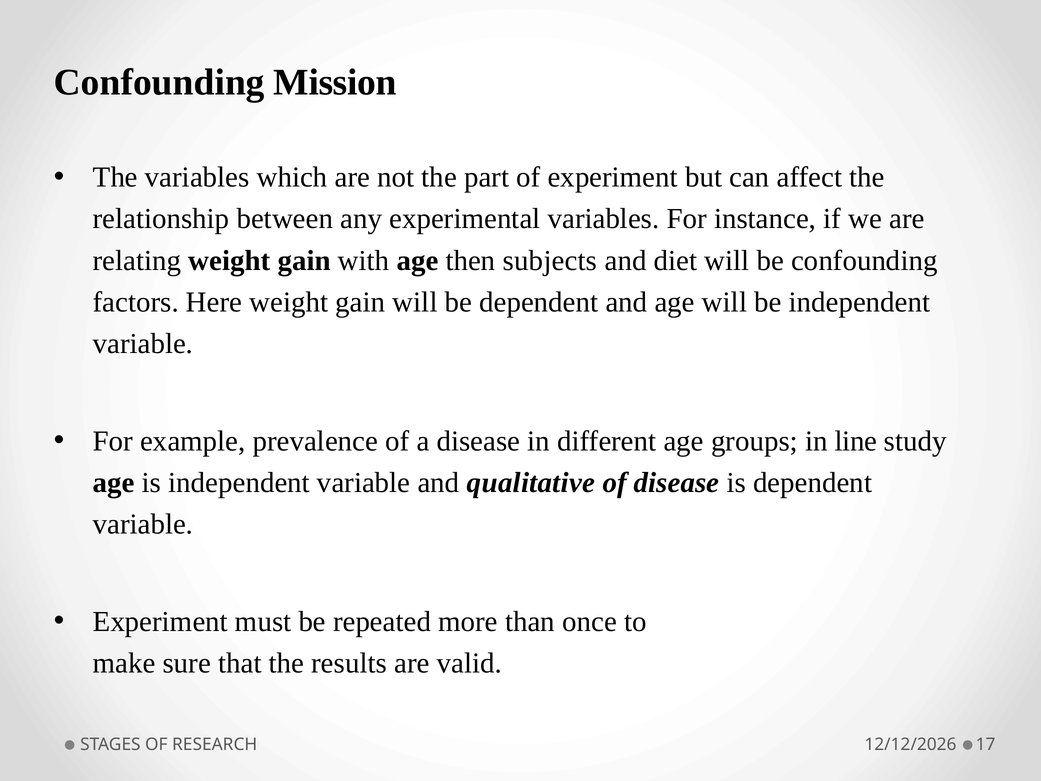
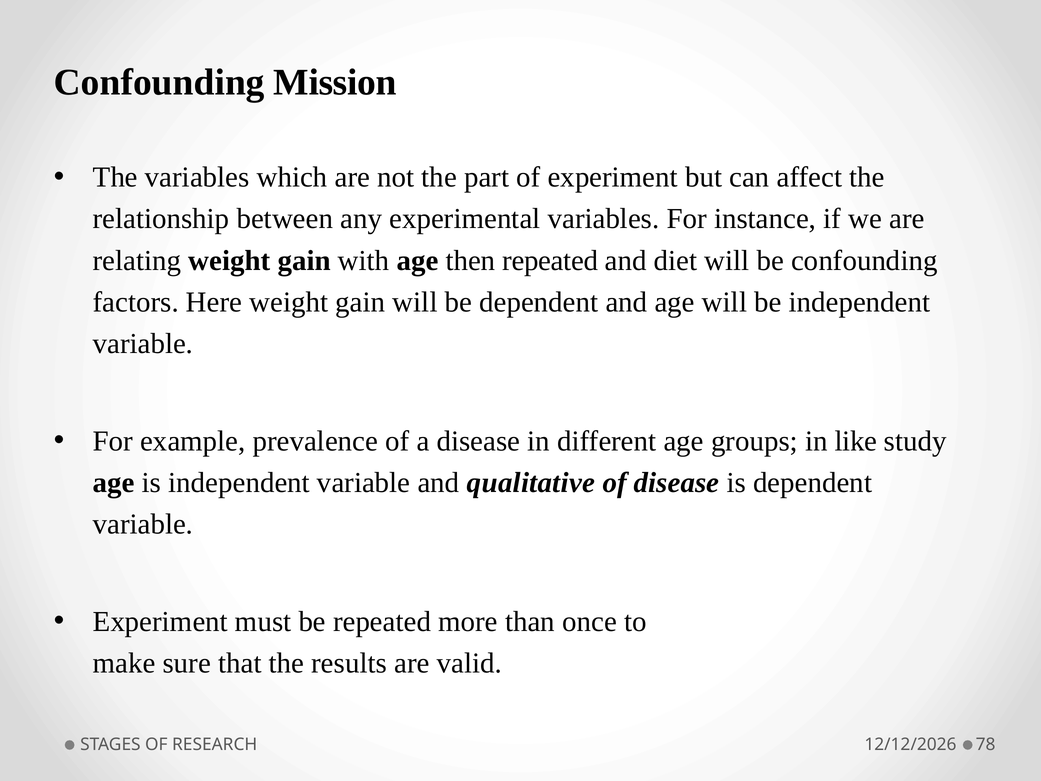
then subjects: subjects -> repeated
line: line -> like
17: 17 -> 78
